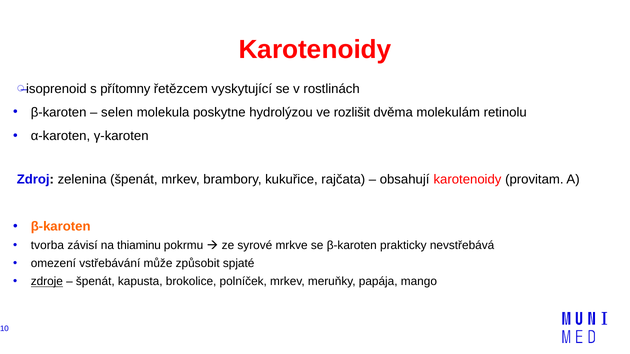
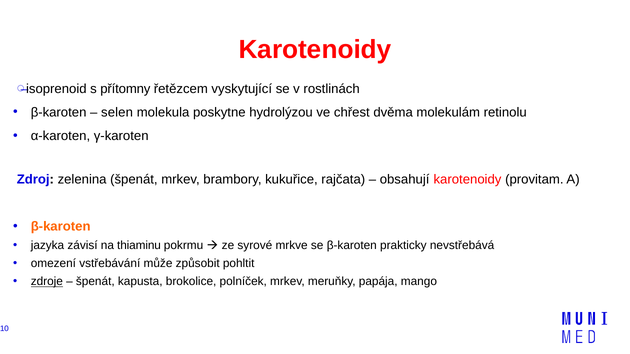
rozlišit: rozlišit -> chřest
tvorba: tvorba -> jazyka
spjaté: spjaté -> pohltit
